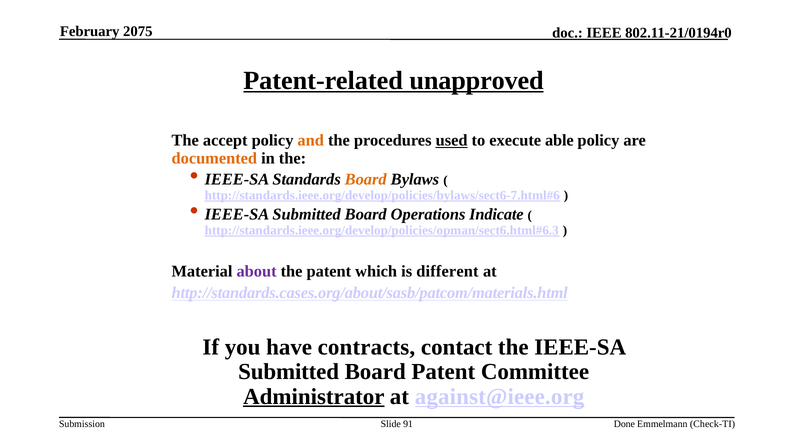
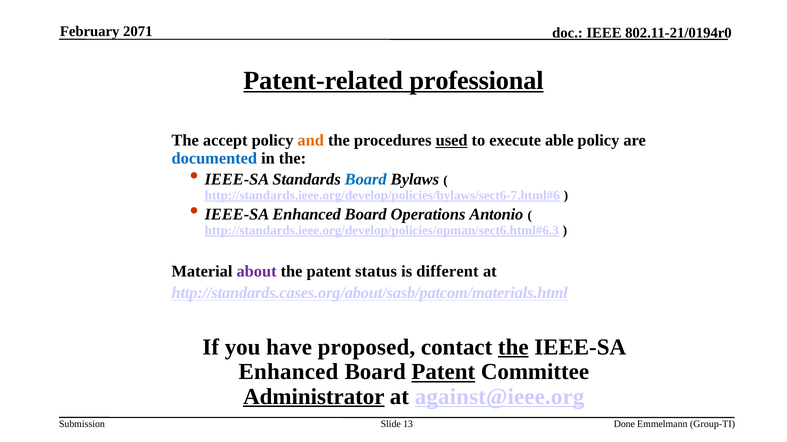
2075: 2075 -> 2071
unapproved: unapproved -> professional
documented colour: orange -> blue
Board at (366, 180) colour: orange -> blue
Submitted at (307, 215): Submitted -> Enhanced
Indicate: Indicate -> Antonio
which: which -> status
contracts: contracts -> proposed
the at (513, 348) underline: none -> present
Submitted at (289, 372): Submitted -> Enhanced
Patent at (443, 372) underline: none -> present
91: 91 -> 13
Check-TI: Check-TI -> Group-TI
